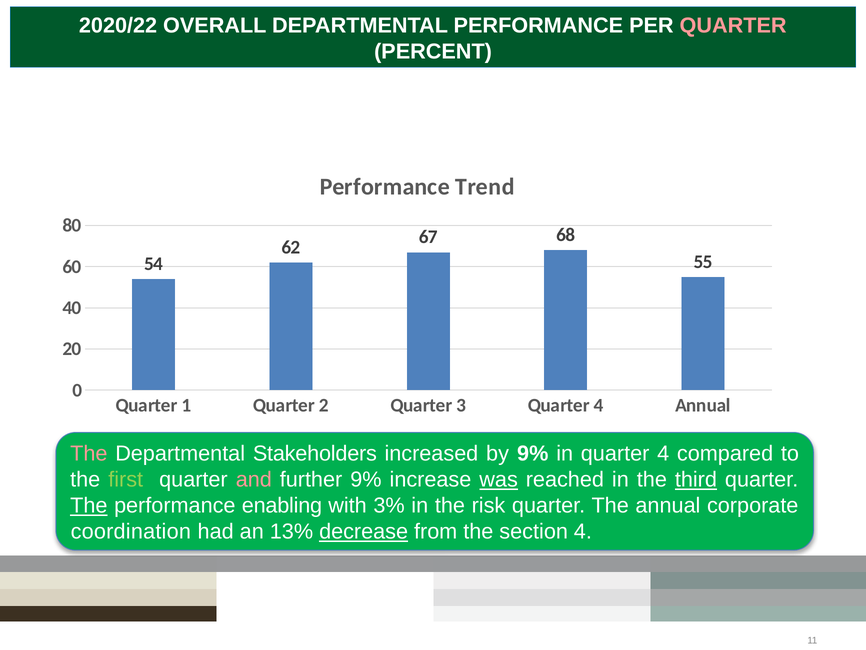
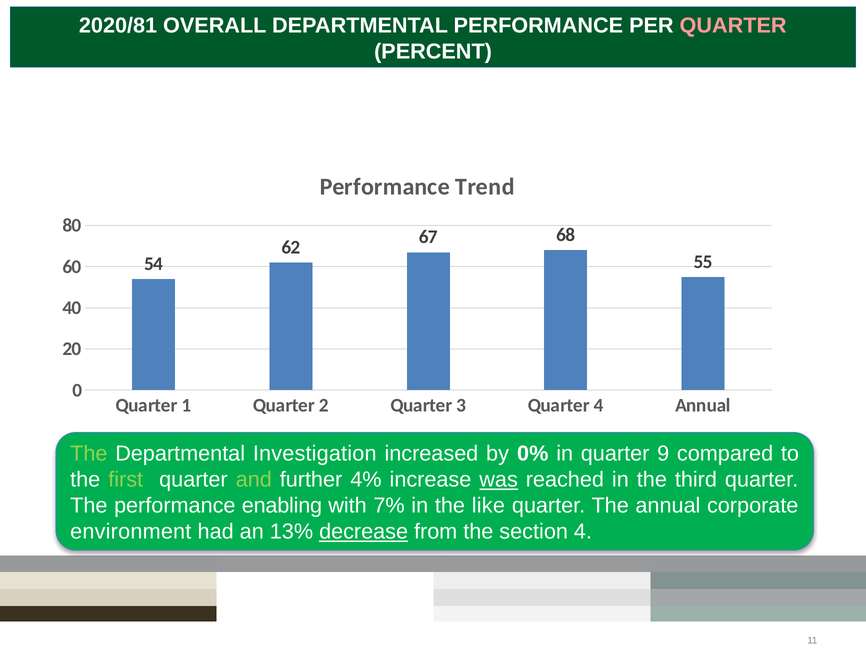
2020/22: 2020/22 -> 2020/81
The at (89, 453) colour: pink -> light green
Stakeholders: Stakeholders -> Investigation
by 9%: 9% -> 0%
in quarter 4: 4 -> 9
and colour: pink -> light green
further 9%: 9% -> 4%
third underline: present -> none
The at (89, 505) underline: present -> none
3%: 3% -> 7%
risk: risk -> like
coordination: coordination -> environment
